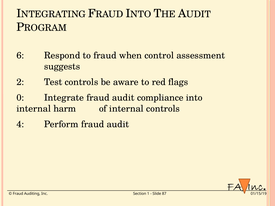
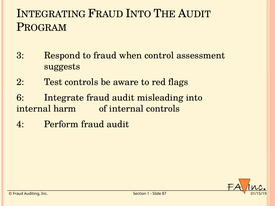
6: 6 -> 3
0: 0 -> 6
compliance: compliance -> misleading
